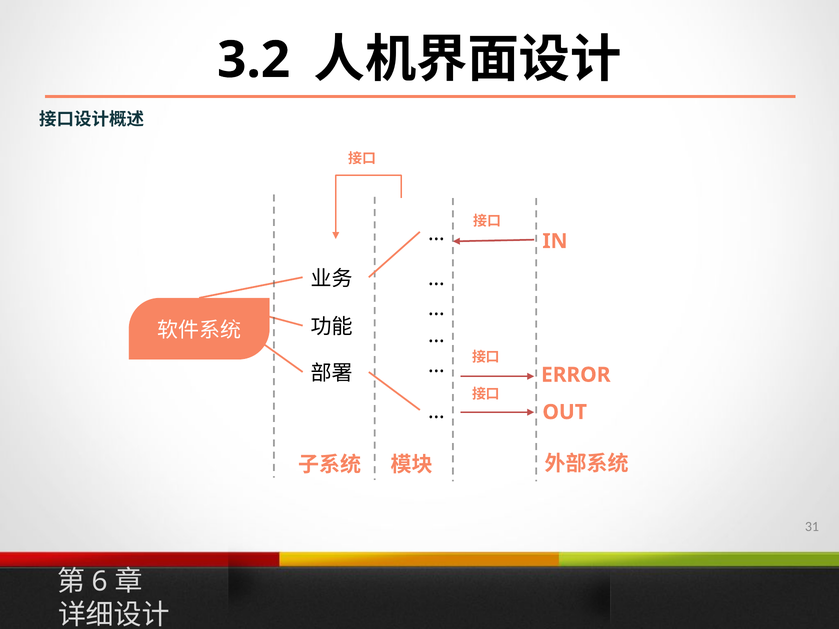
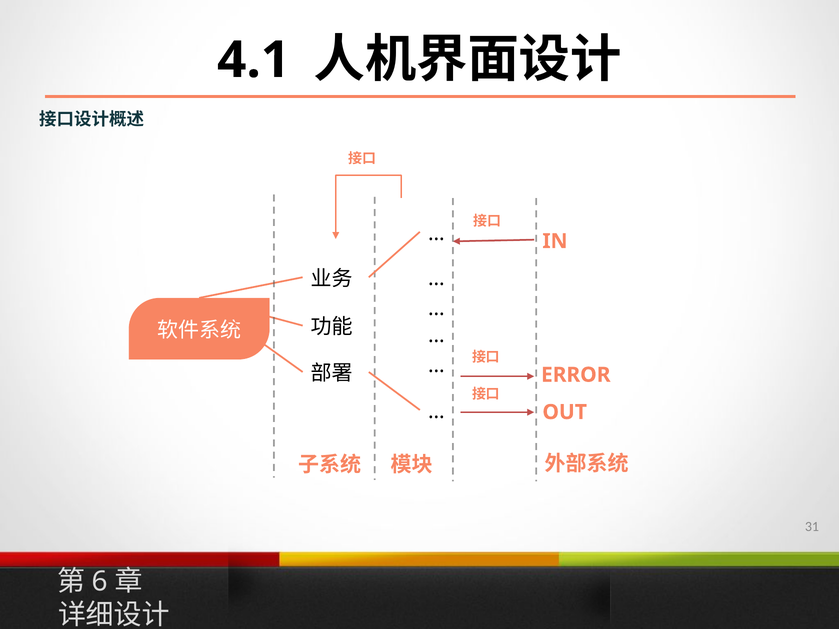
3.2: 3.2 -> 4.1
